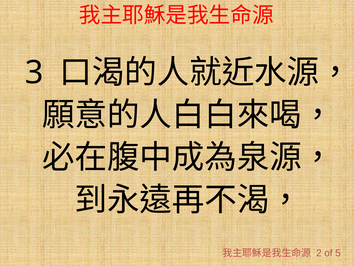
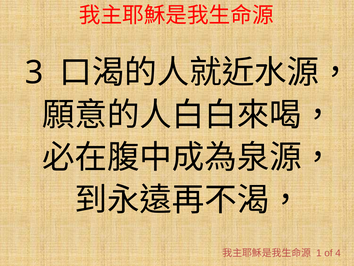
2: 2 -> 1
5: 5 -> 4
